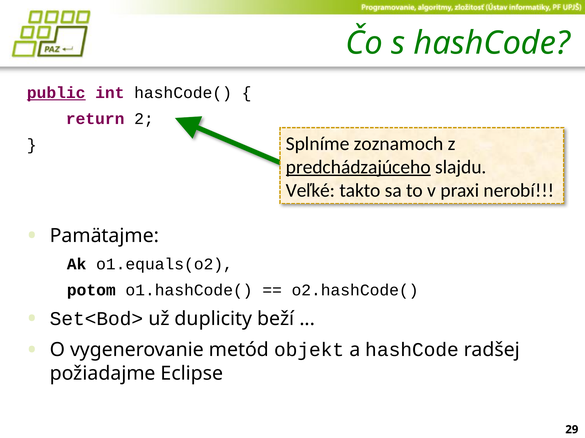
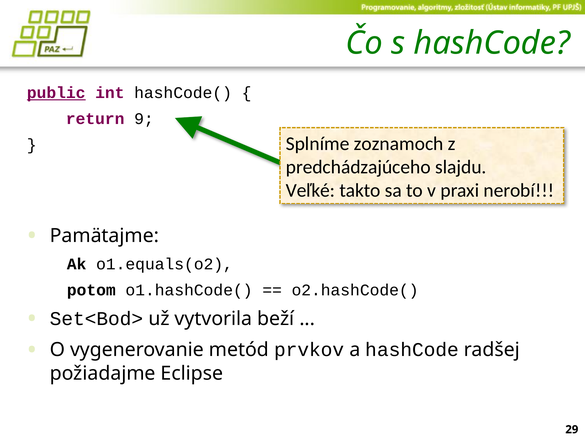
2: 2 -> 9
predchádzajúceho underline: present -> none
duplicity: duplicity -> vytvorila
objekt: objekt -> prvkov
